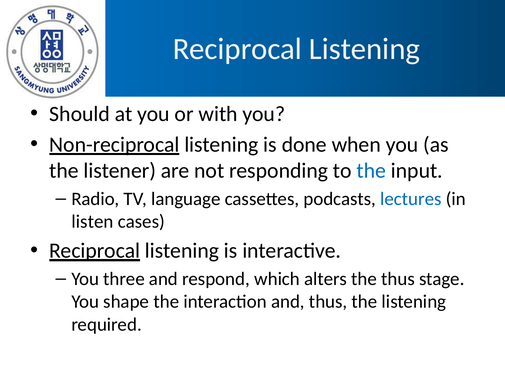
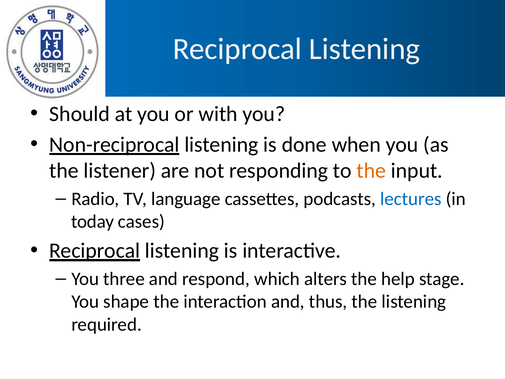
the at (371, 171) colour: blue -> orange
listen: listen -> today
the thus: thus -> help
